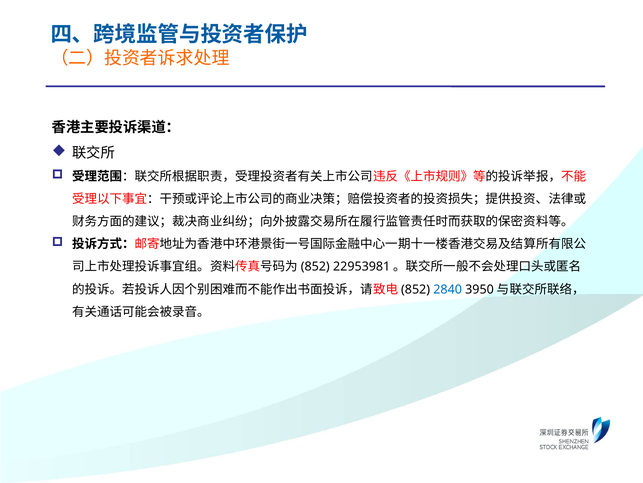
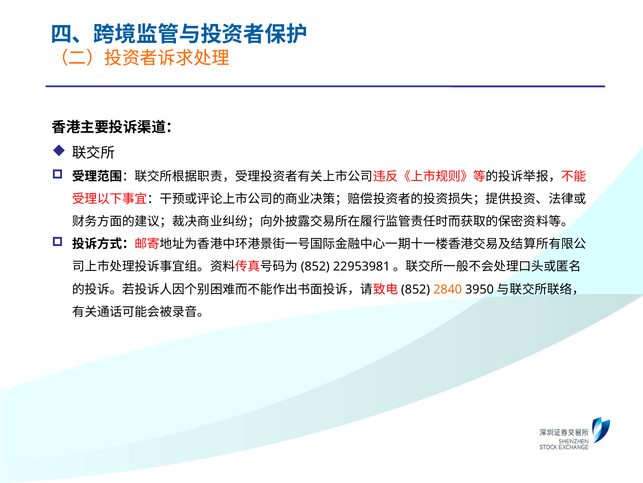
2840 colour: blue -> orange
